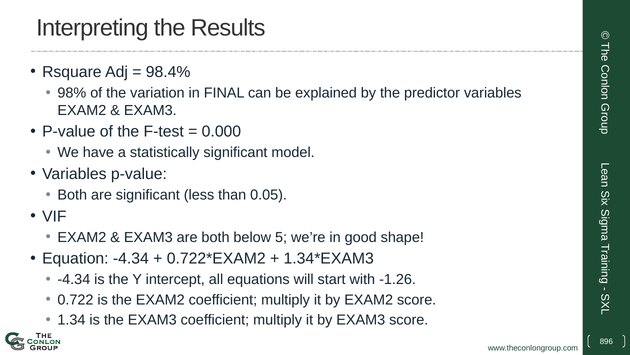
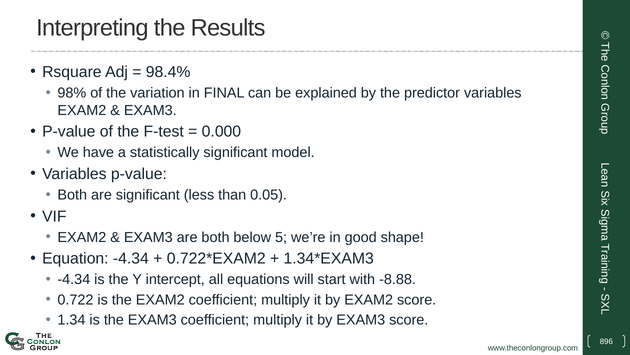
-1.26: -1.26 -> -8.88
